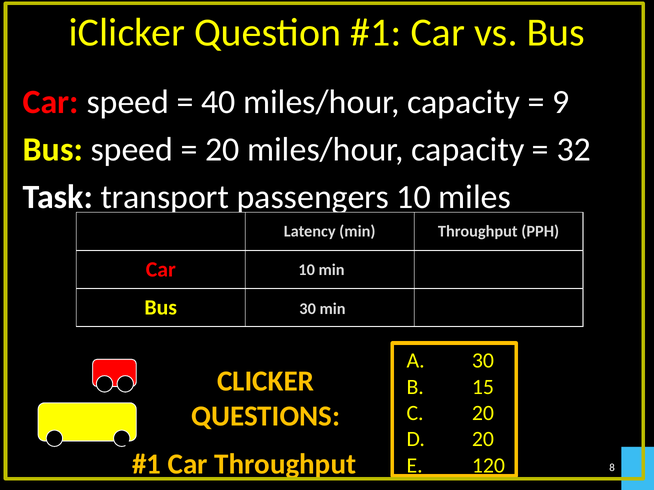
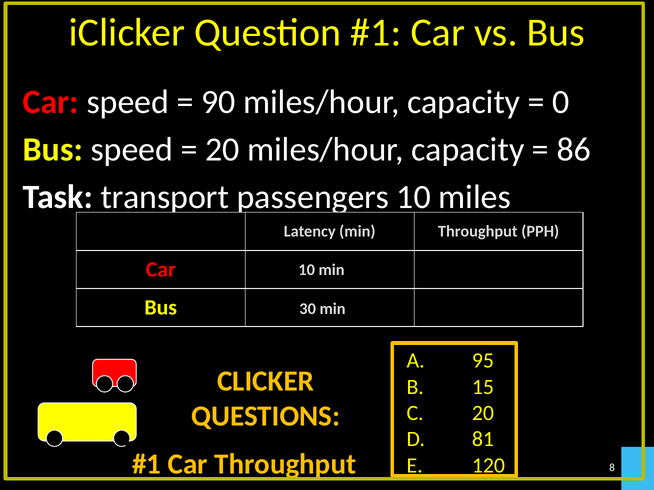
40: 40 -> 90
9: 9 -> 0
32: 32 -> 86
A 30: 30 -> 95
D 20: 20 -> 81
